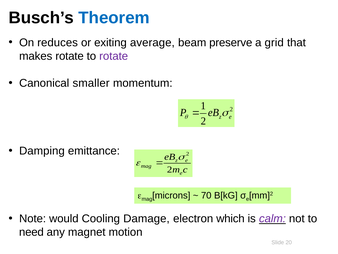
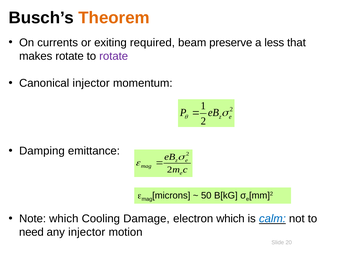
Theorem colour: blue -> orange
reduces: reduces -> currents
average: average -> required
grid: grid -> less
Canonical smaller: smaller -> injector
70: 70 -> 50
Note would: would -> which
calm colour: purple -> blue
any magnet: magnet -> injector
